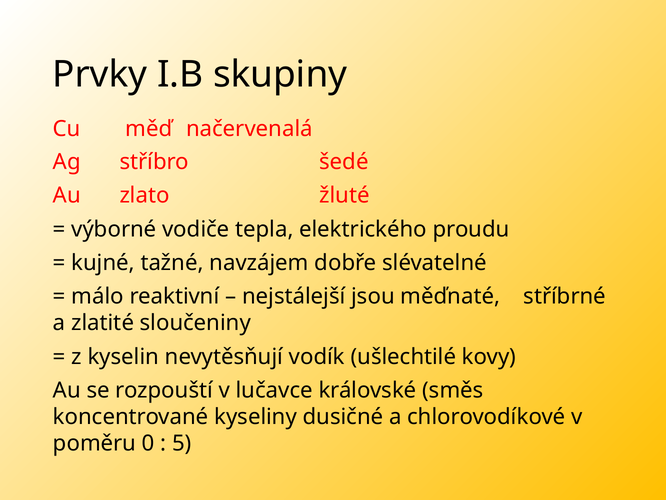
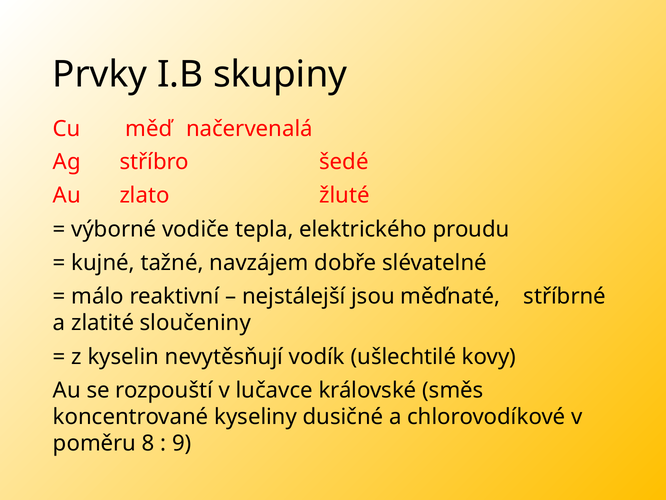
0: 0 -> 8
5: 5 -> 9
